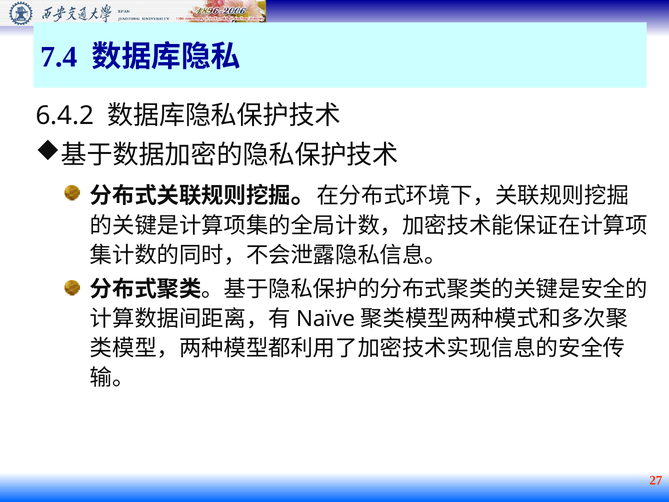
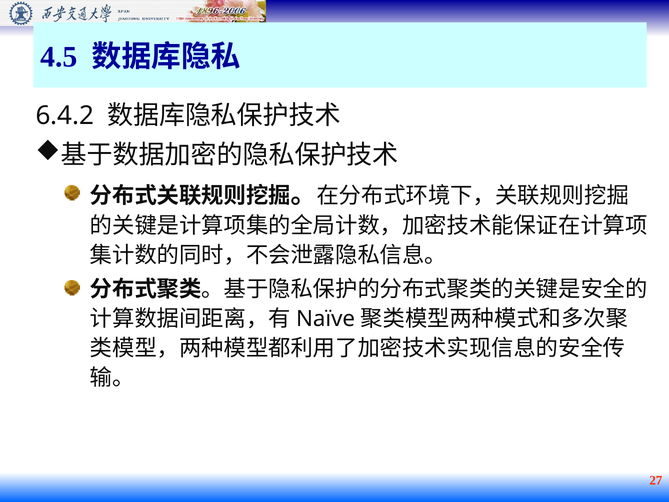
7.4: 7.4 -> 4.5
